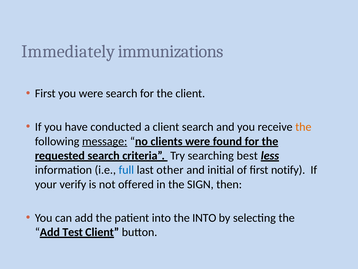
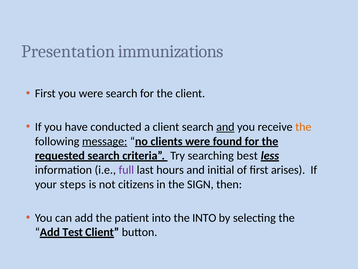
Immediately: Immediately -> Presentation
and at (225, 127) underline: none -> present
full colour: blue -> purple
other: other -> hours
notify: notify -> arises
verify: verify -> steps
offered: offered -> citizens
